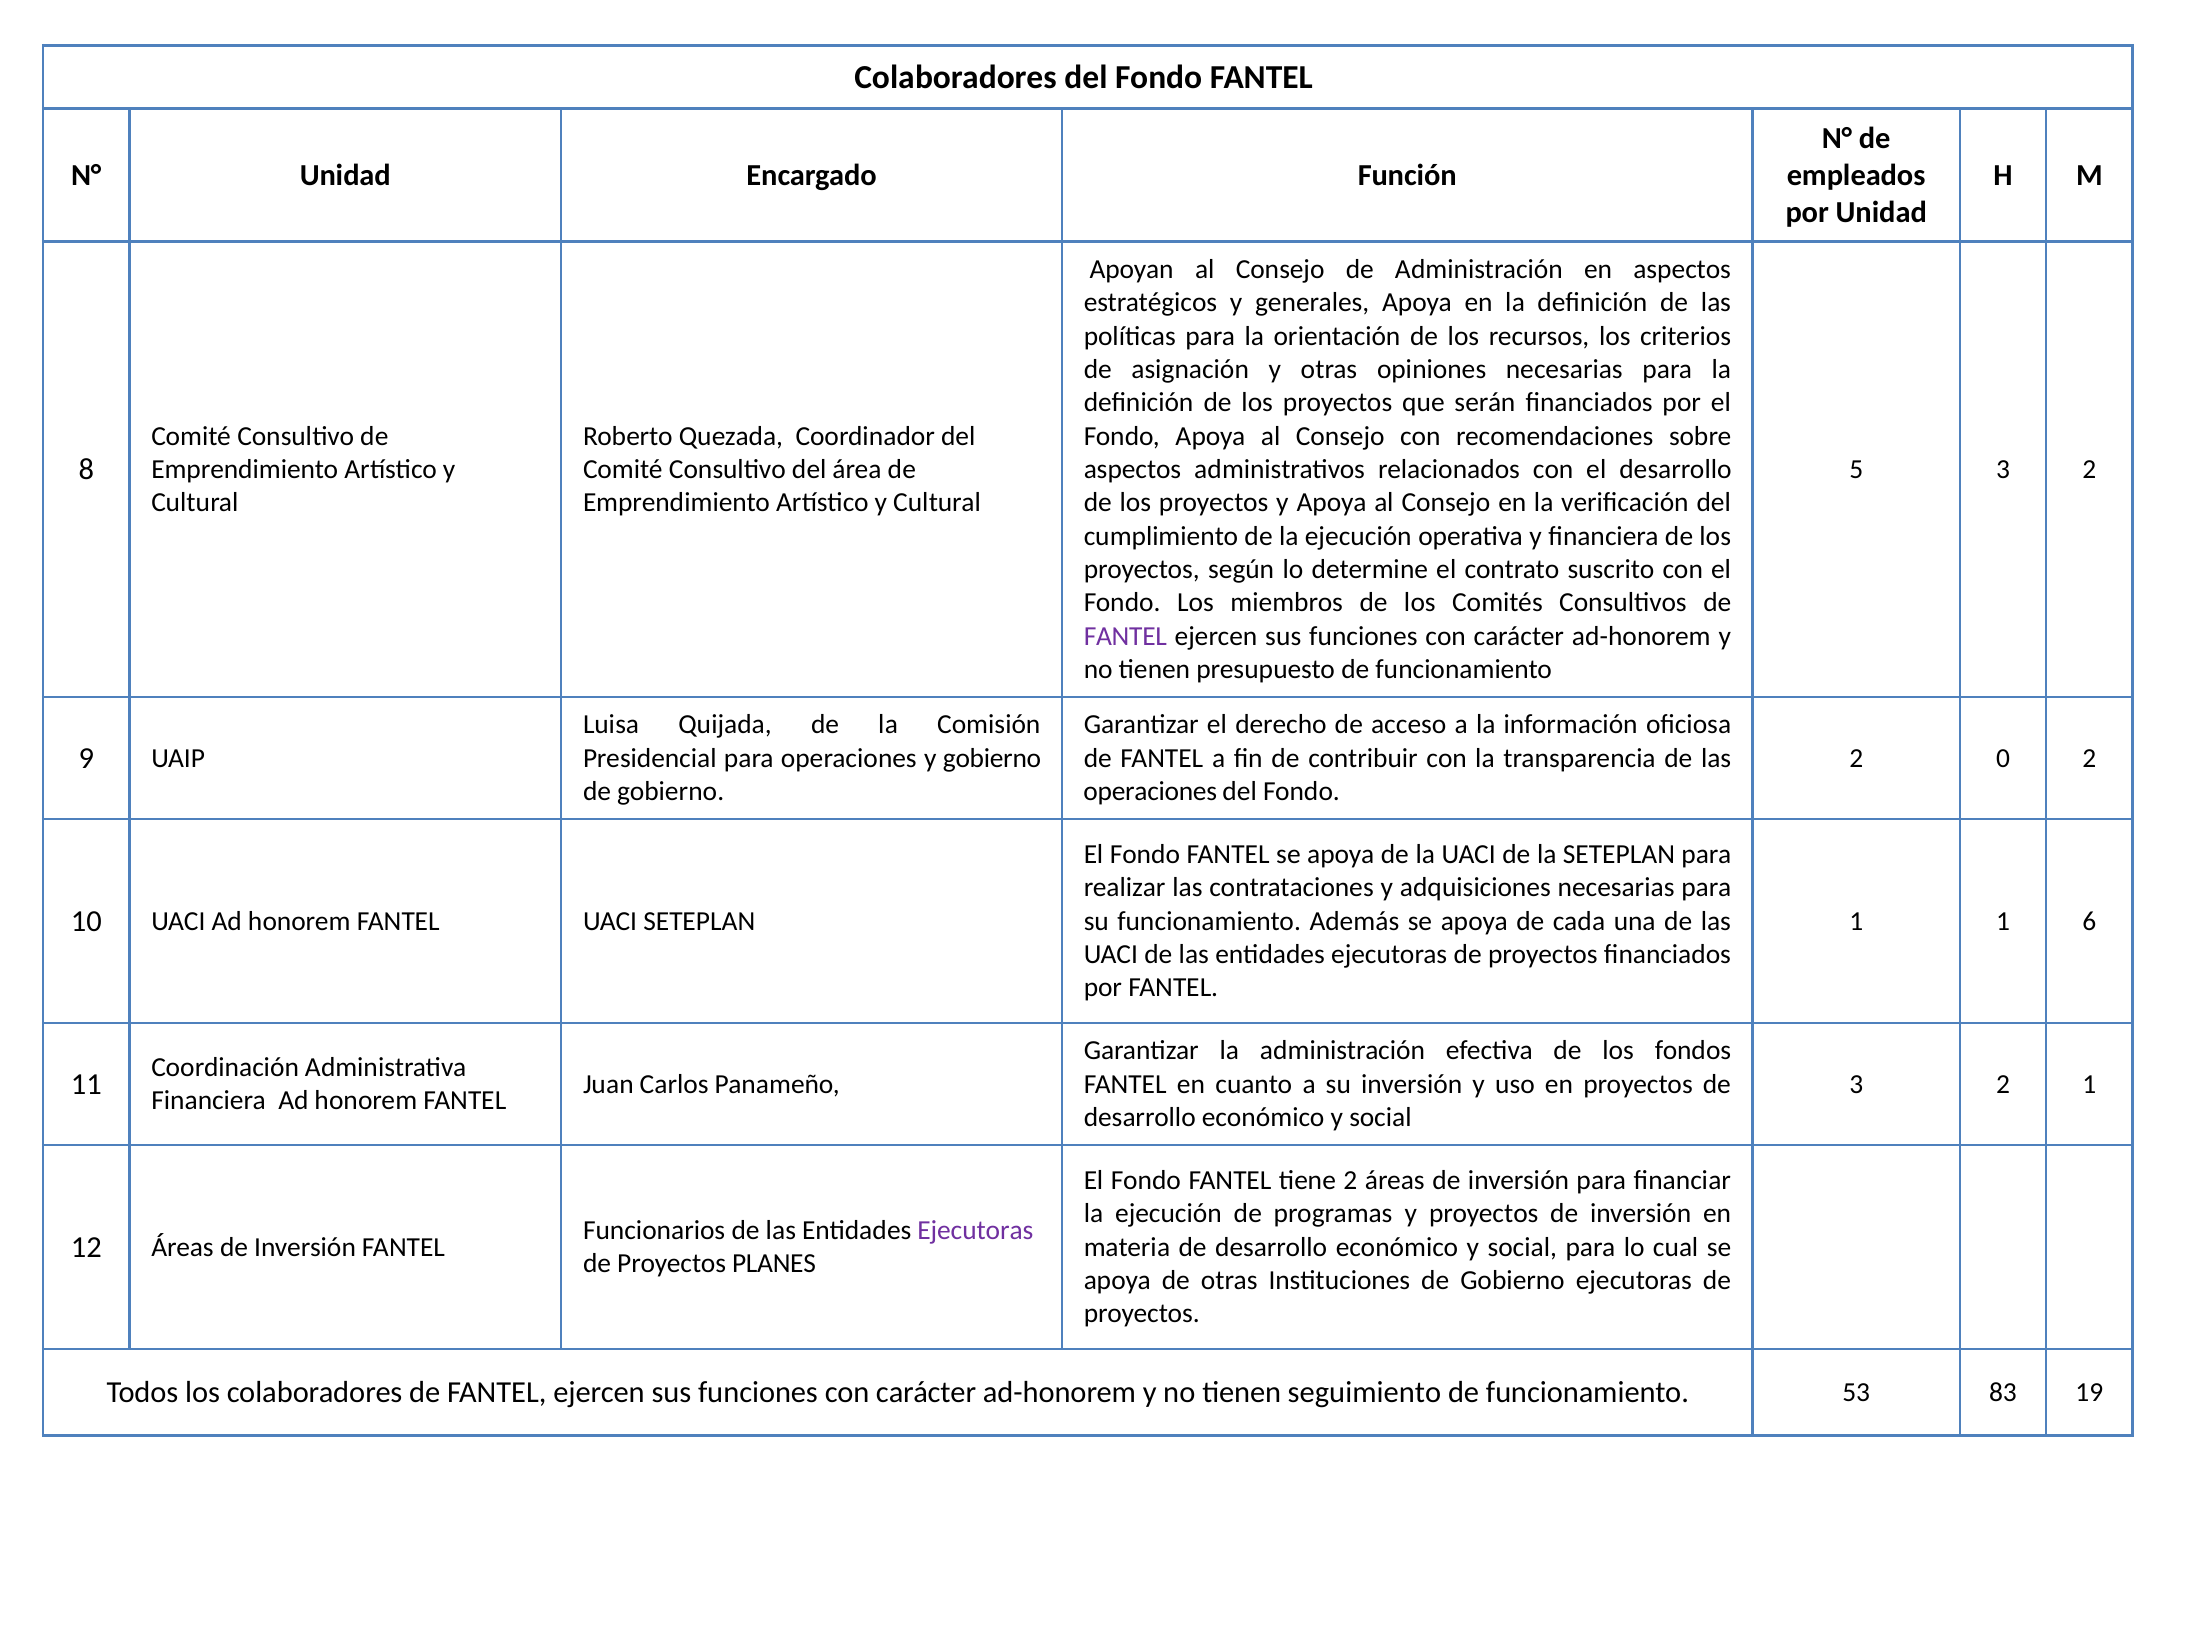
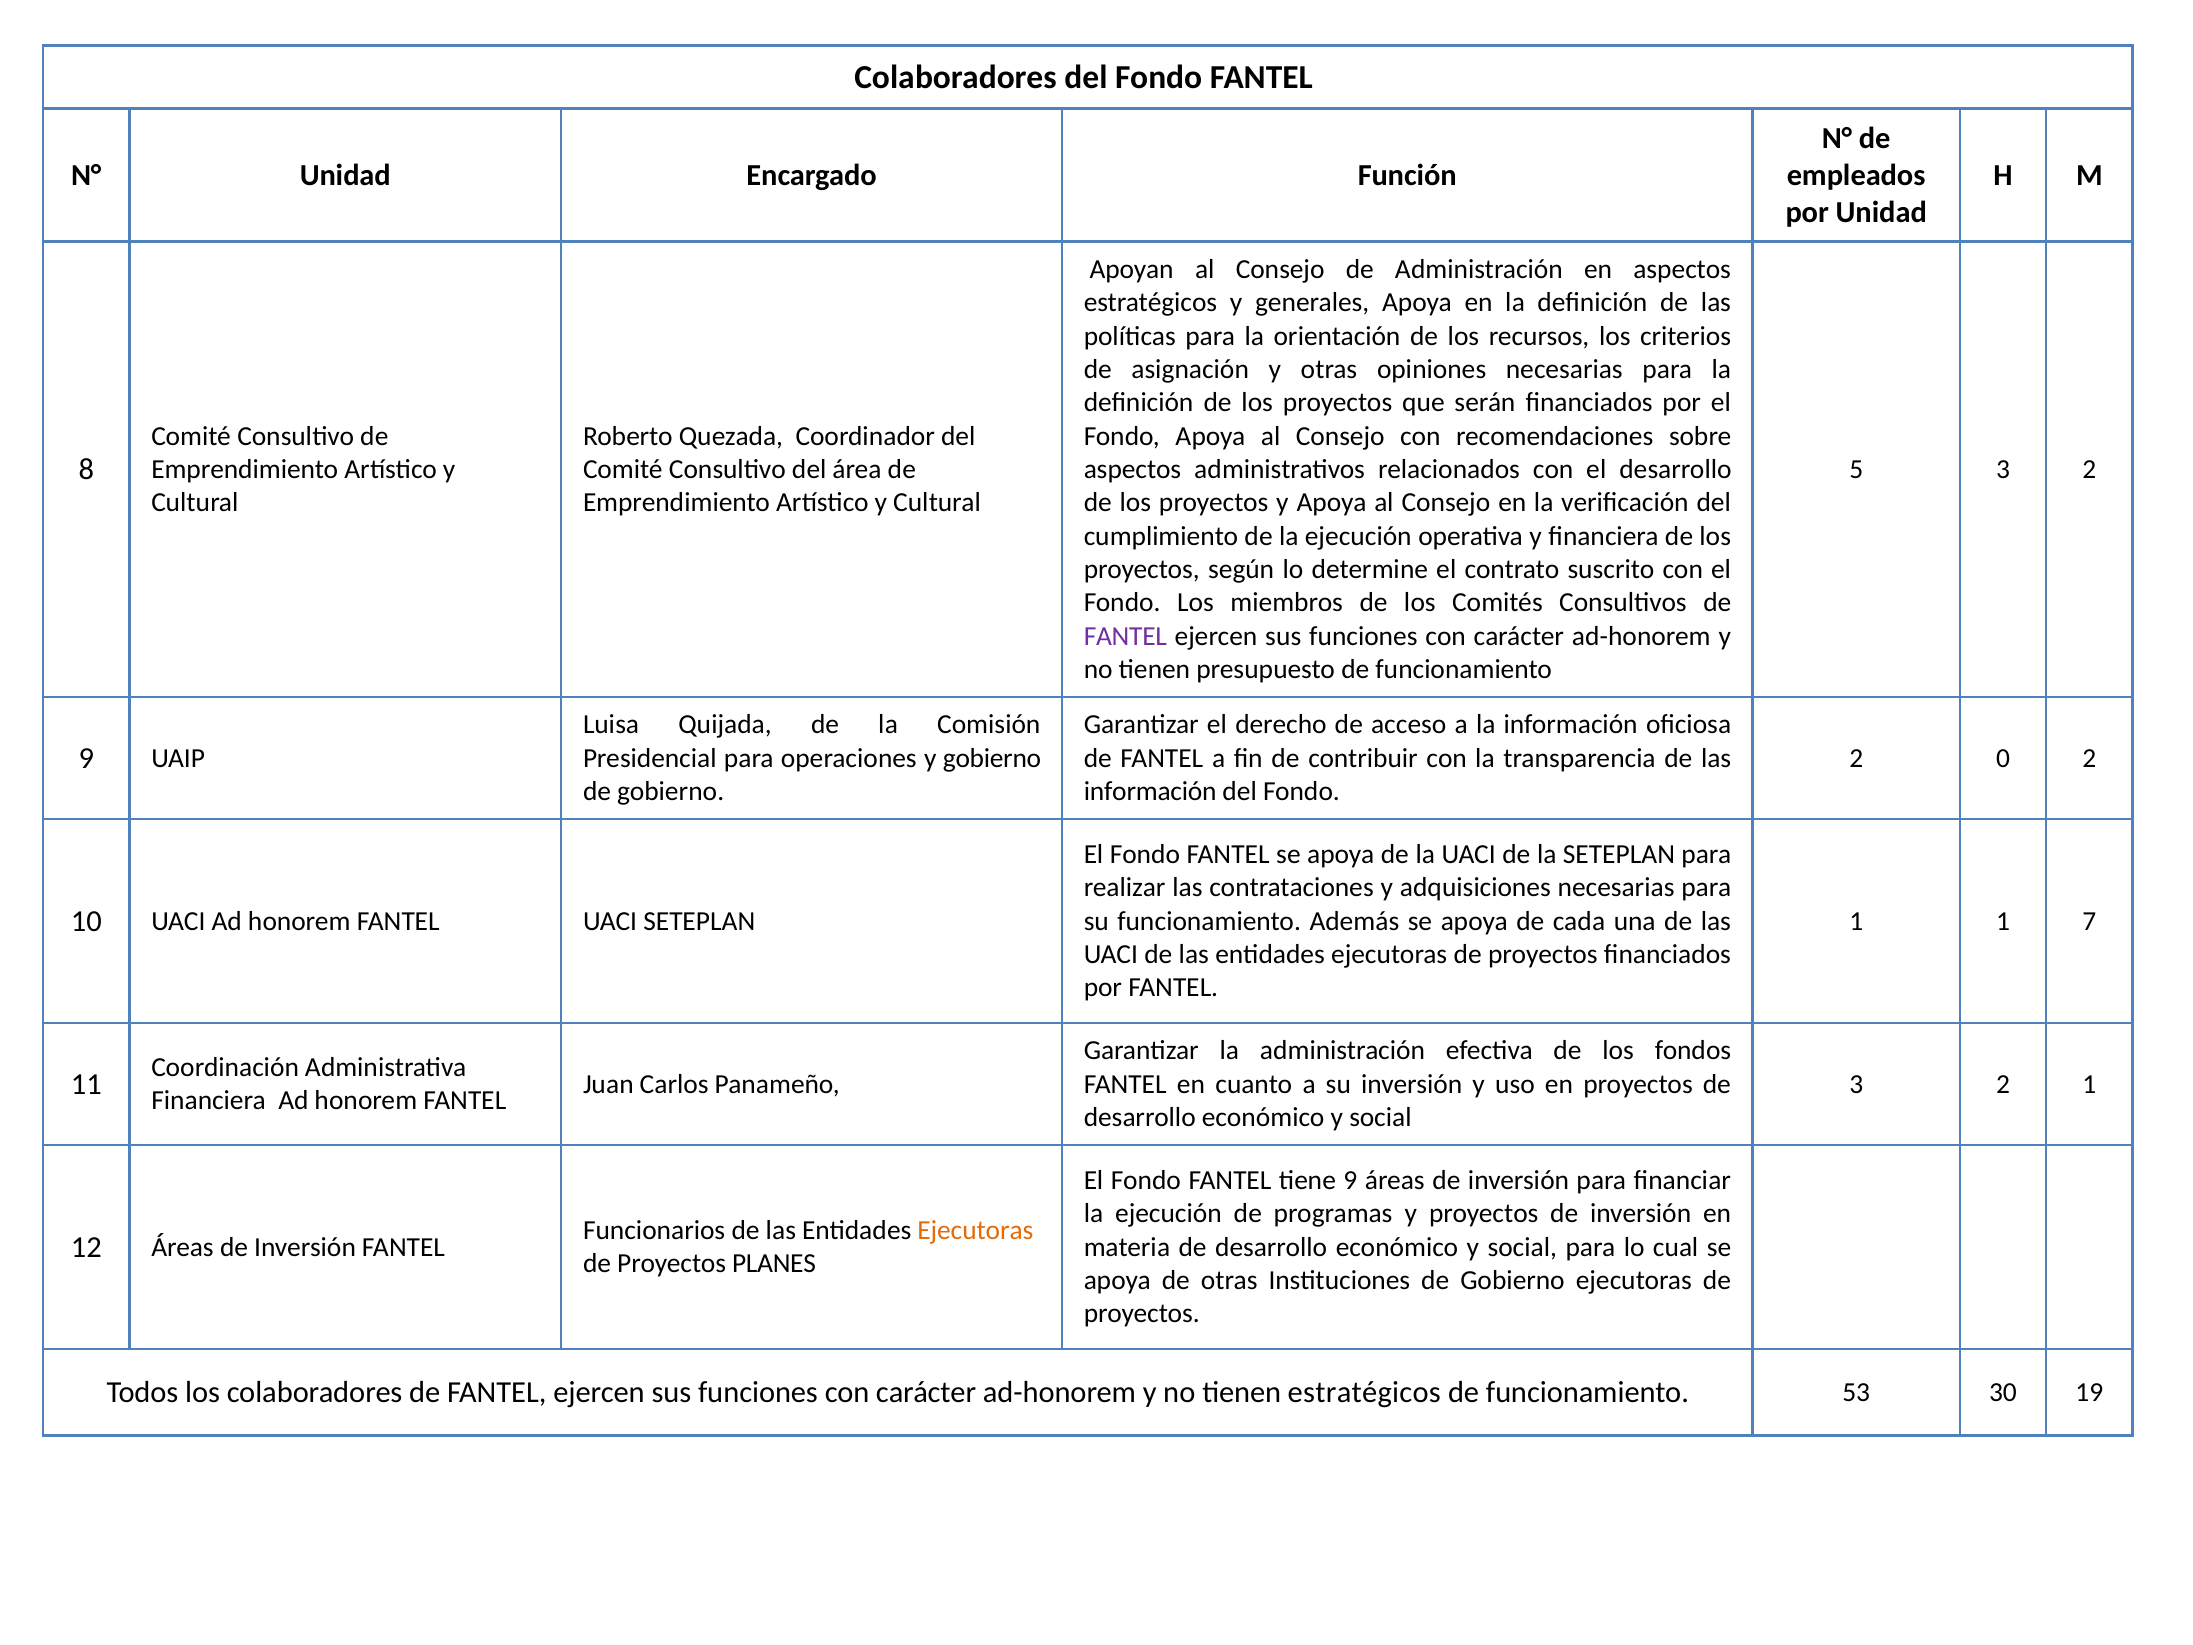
operaciones at (1150, 791): operaciones -> información
6: 6 -> 7
tiene 2: 2 -> 9
Ejecutoras at (975, 1230) colour: purple -> orange
tienen seguimiento: seguimiento -> estratégicos
83: 83 -> 30
